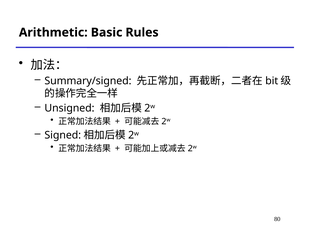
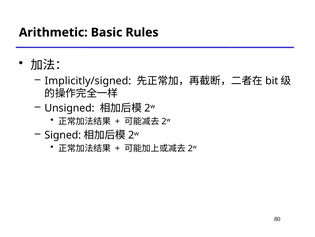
Summary/signed: Summary/signed -> Implicitly/signed
